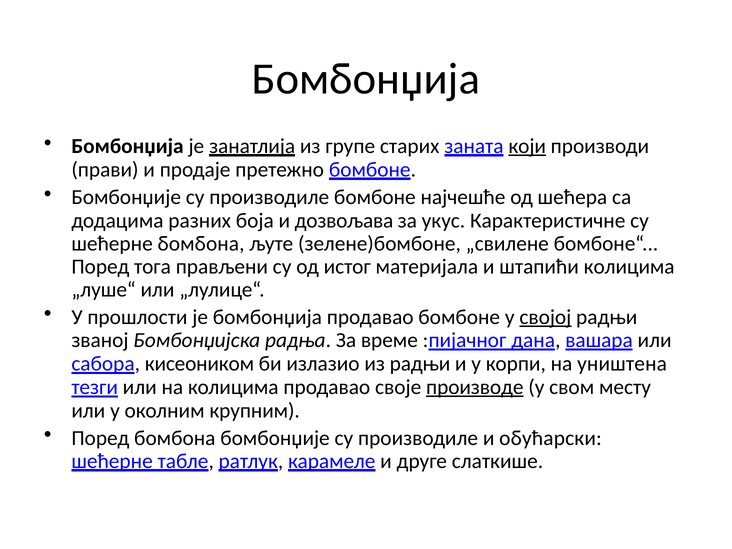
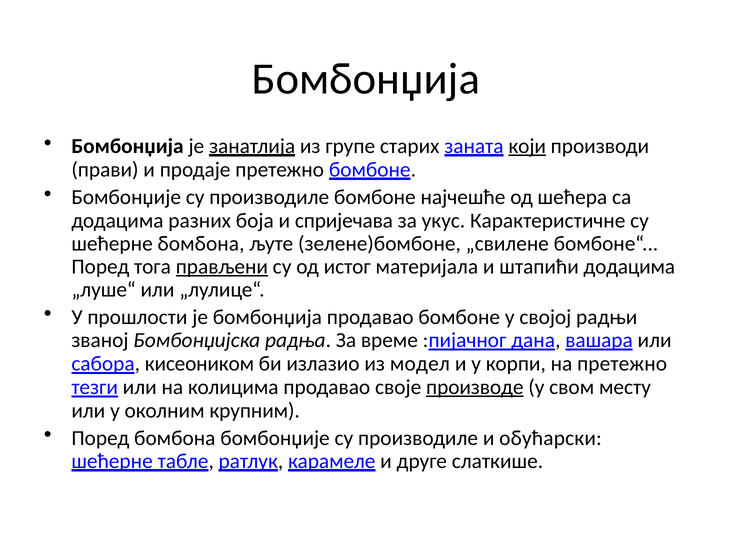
дозвољава: дозвољава -> спријечава
прављени underline: none -> present
штапићи колицима: колицима -> додацима
својој underline: present -> none
из радњи: радњи -> модел
на уништена: уништена -> претежно
